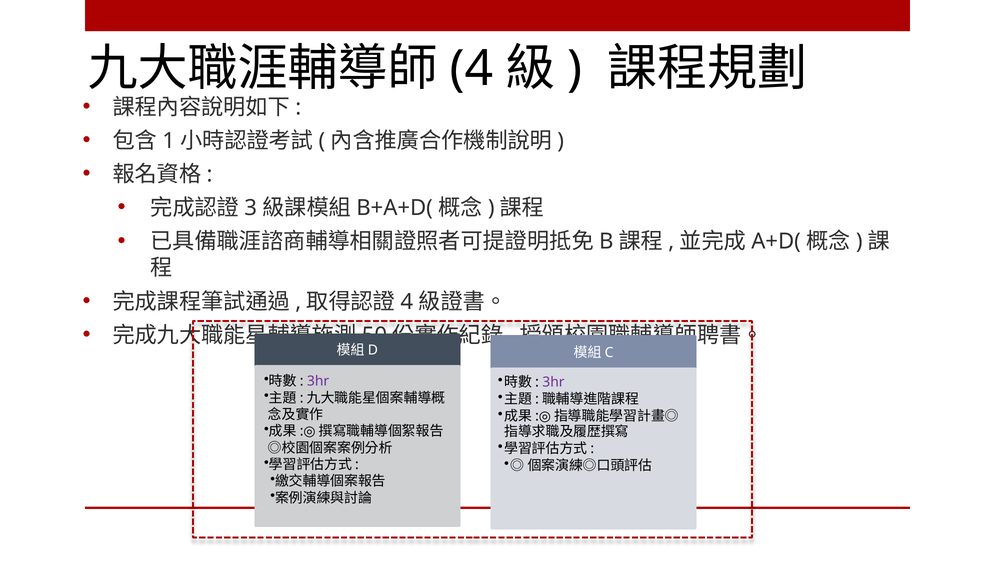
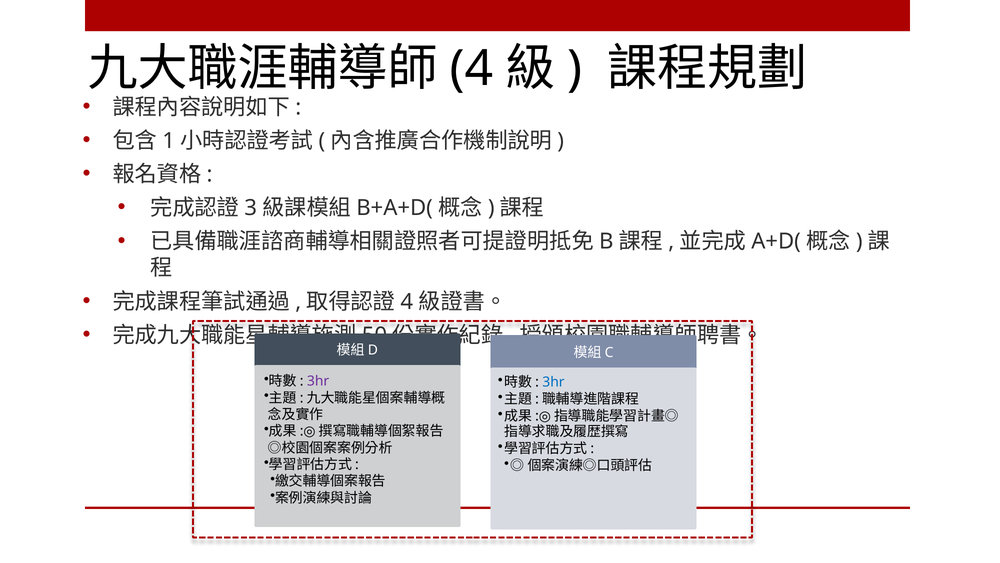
3hr at (553, 382) colour: purple -> blue
